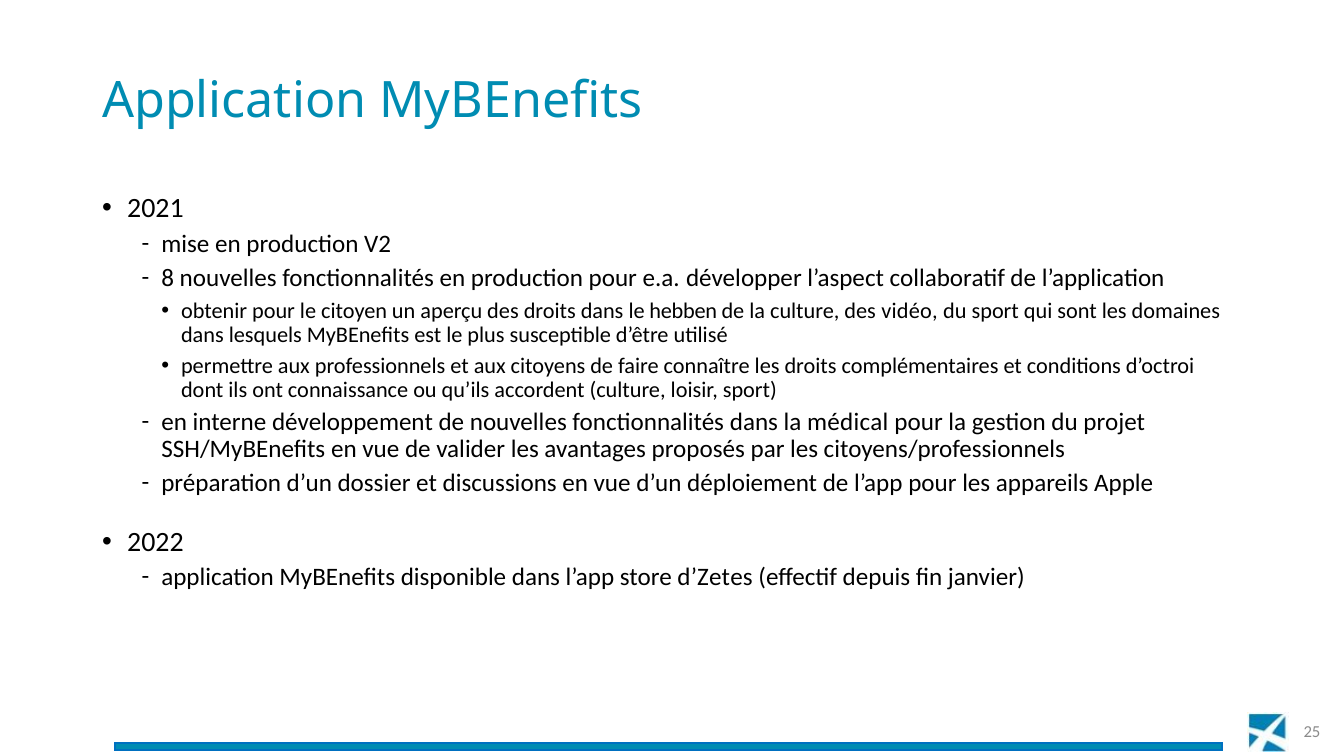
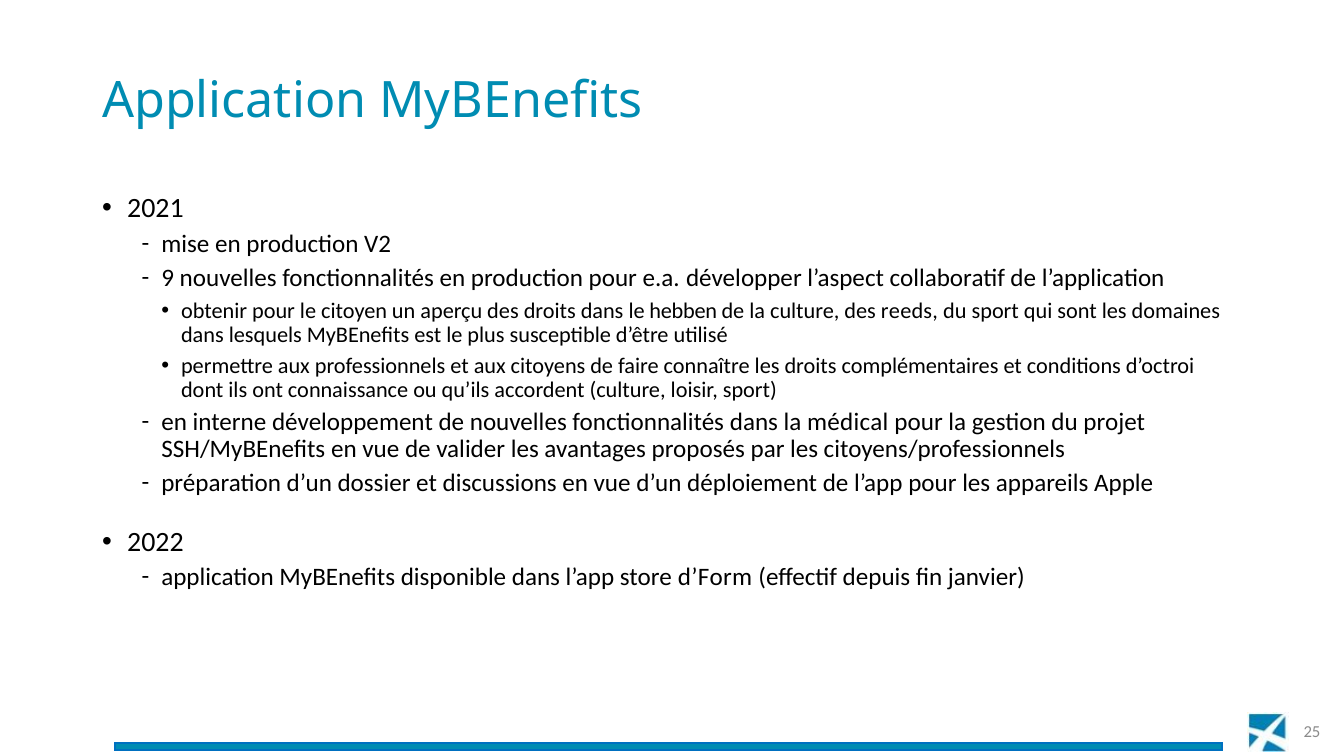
8: 8 -> 9
vidéo: vidéo -> reeds
d’Zetes: d’Zetes -> d’Form
